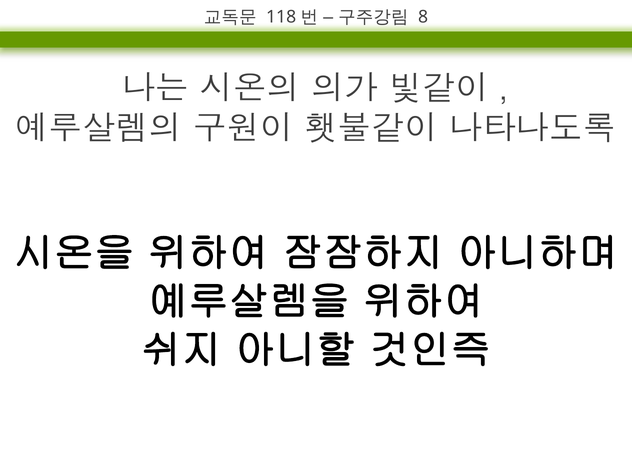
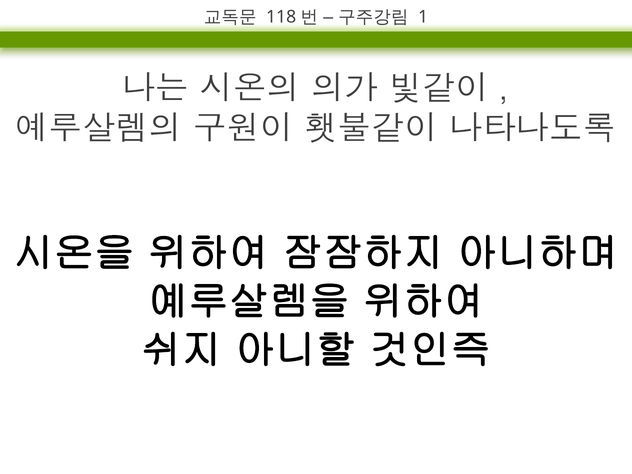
8: 8 -> 1
